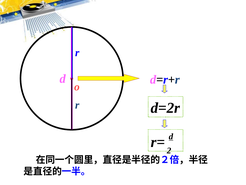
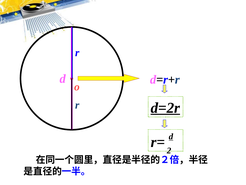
d=2r underline: none -> present
